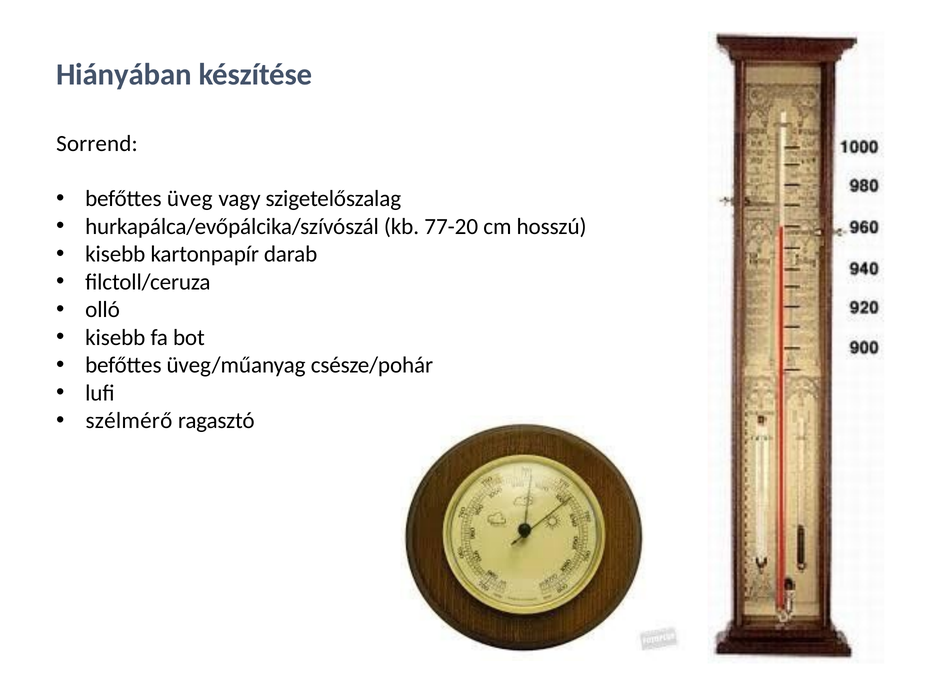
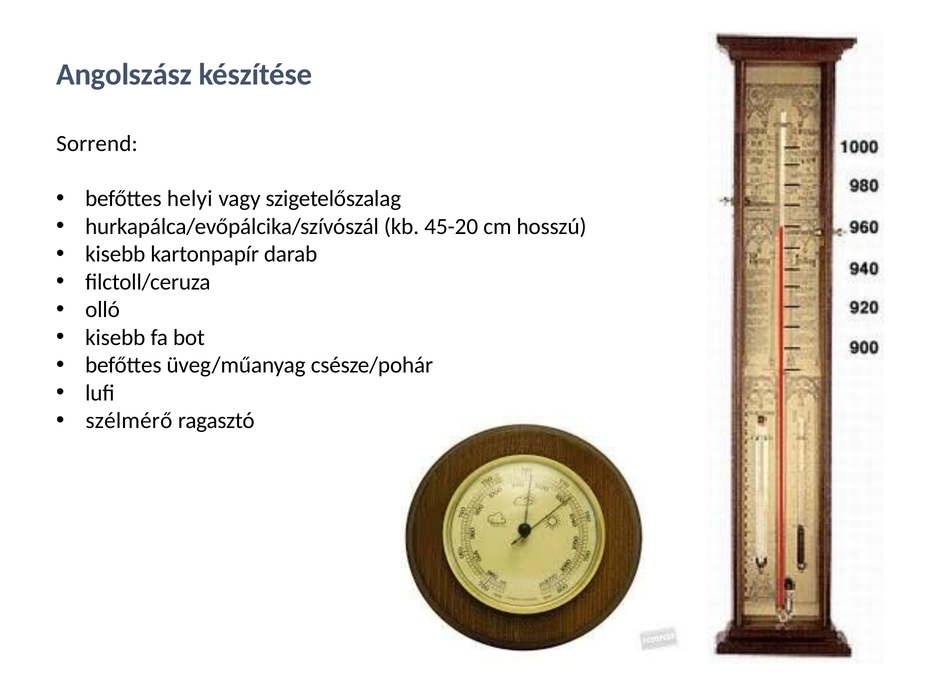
Hiányában: Hiányában -> Angolszász
üveg: üveg -> helyi
77-20: 77-20 -> 45-20
